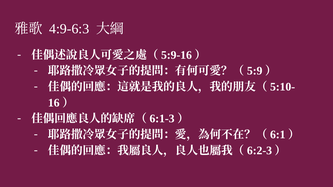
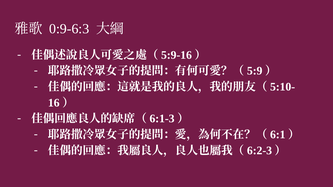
4:9-6:3: 4:9-6:3 -> 0:9-6:3
